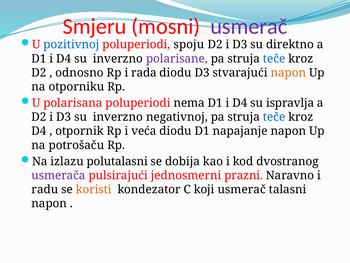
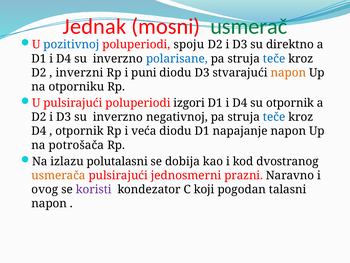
Smjeru: Smjeru -> Jednak
usmerač at (249, 26) colour: purple -> green
polarisane colour: purple -> blue
odnosno: odnosno -> inverzni
rada: rada -> puni
U polarisana: polarisana -> pulsirajući
nema: nema -> izgori
su ispravlja: ispravlja -> otpornik
potrošaču: potrošaču -> potrošača
usmerača colour: purple -> orange
radu: radu -> ovog
koristi colour: orange -> purple
koji usmerač: usmerač -> pogodan
